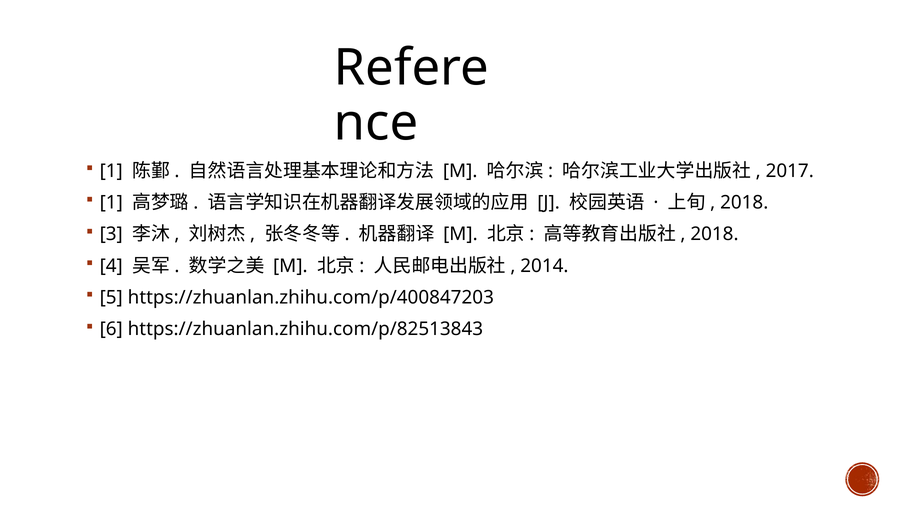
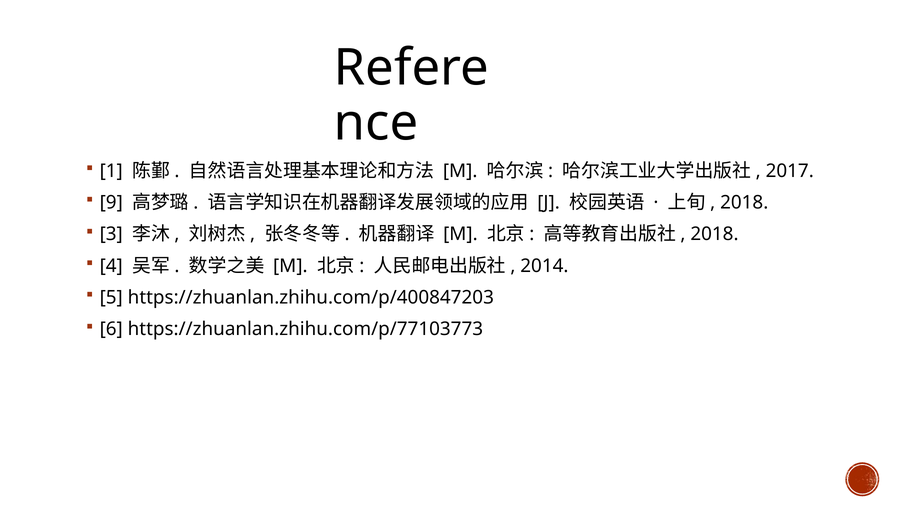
1 at (111, 202): 1 -> 9
https://zhuanlan.zhihu.com/p/82513843: https://zhuanlan.zhihu.com/p/82513843 -> https://zhuanlan.zhihu.com/p/77103773
